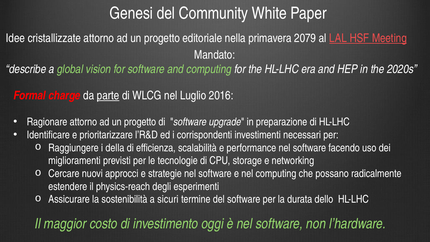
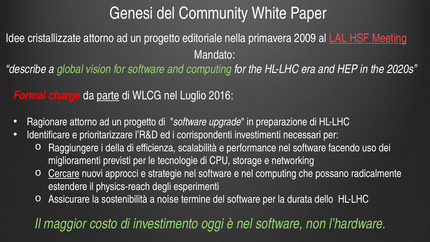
2079: 2079 -> 2009
Cercare underline: none -> present
sicuri: sicuri -> noise
